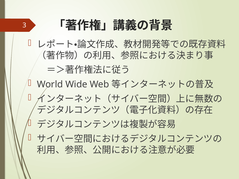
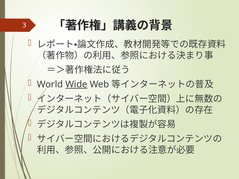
Wide underline: none -> present
